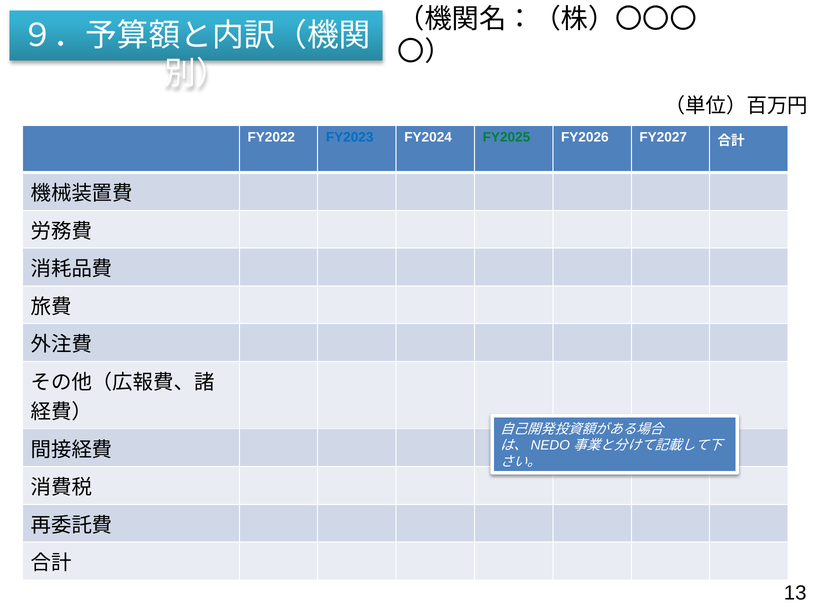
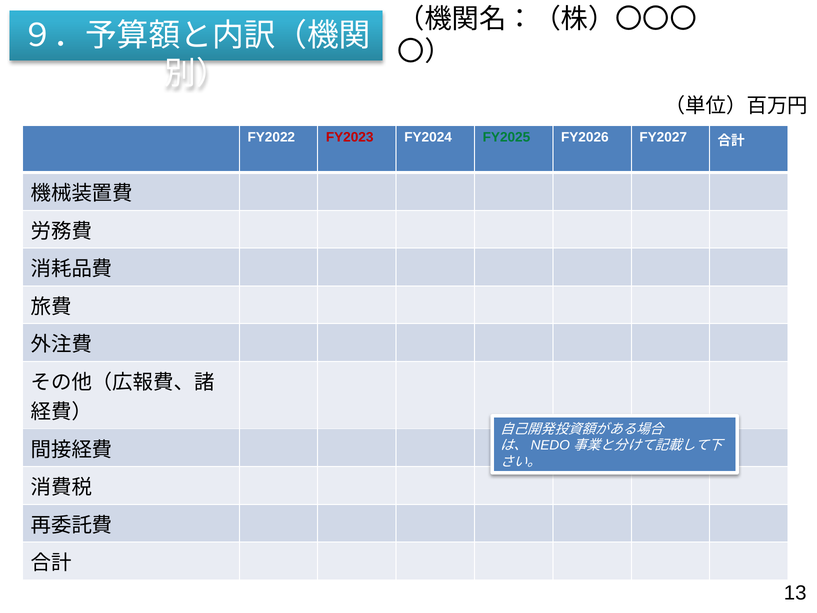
FY2023 colour: blue -> red
